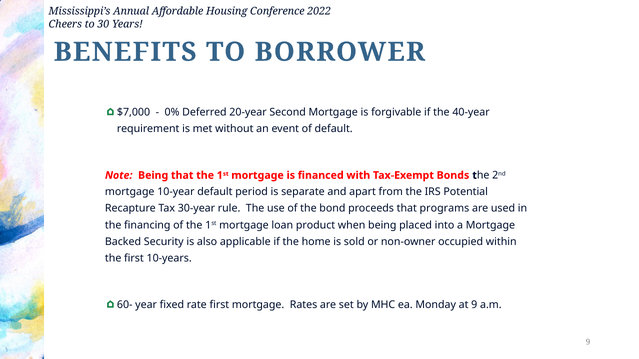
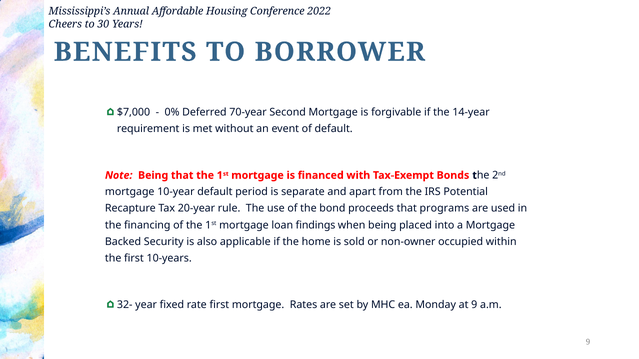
20-year: 20-year -> 70-year
40-year: 40-year -> 14-year
30-year: 30-year -> 20-year
product: product -> findings
60-: 60- -> 32-
